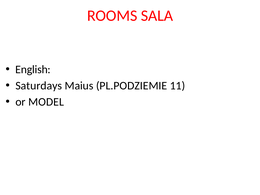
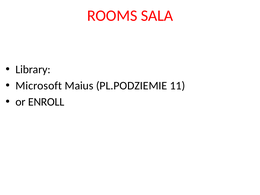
English: English -> Library
Saturdays: Saturdays -> Microsoft
MODEL: MODEL -> ENROLL
